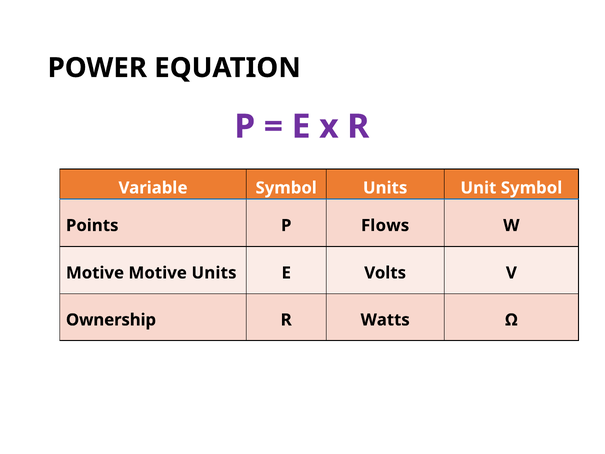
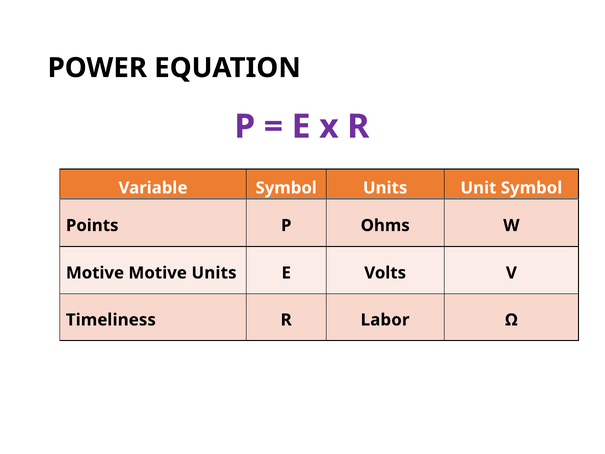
Flows: Flows -> Ohms
Ownership: Ownership -> Timeliness
Watts: Watts -> Labor
